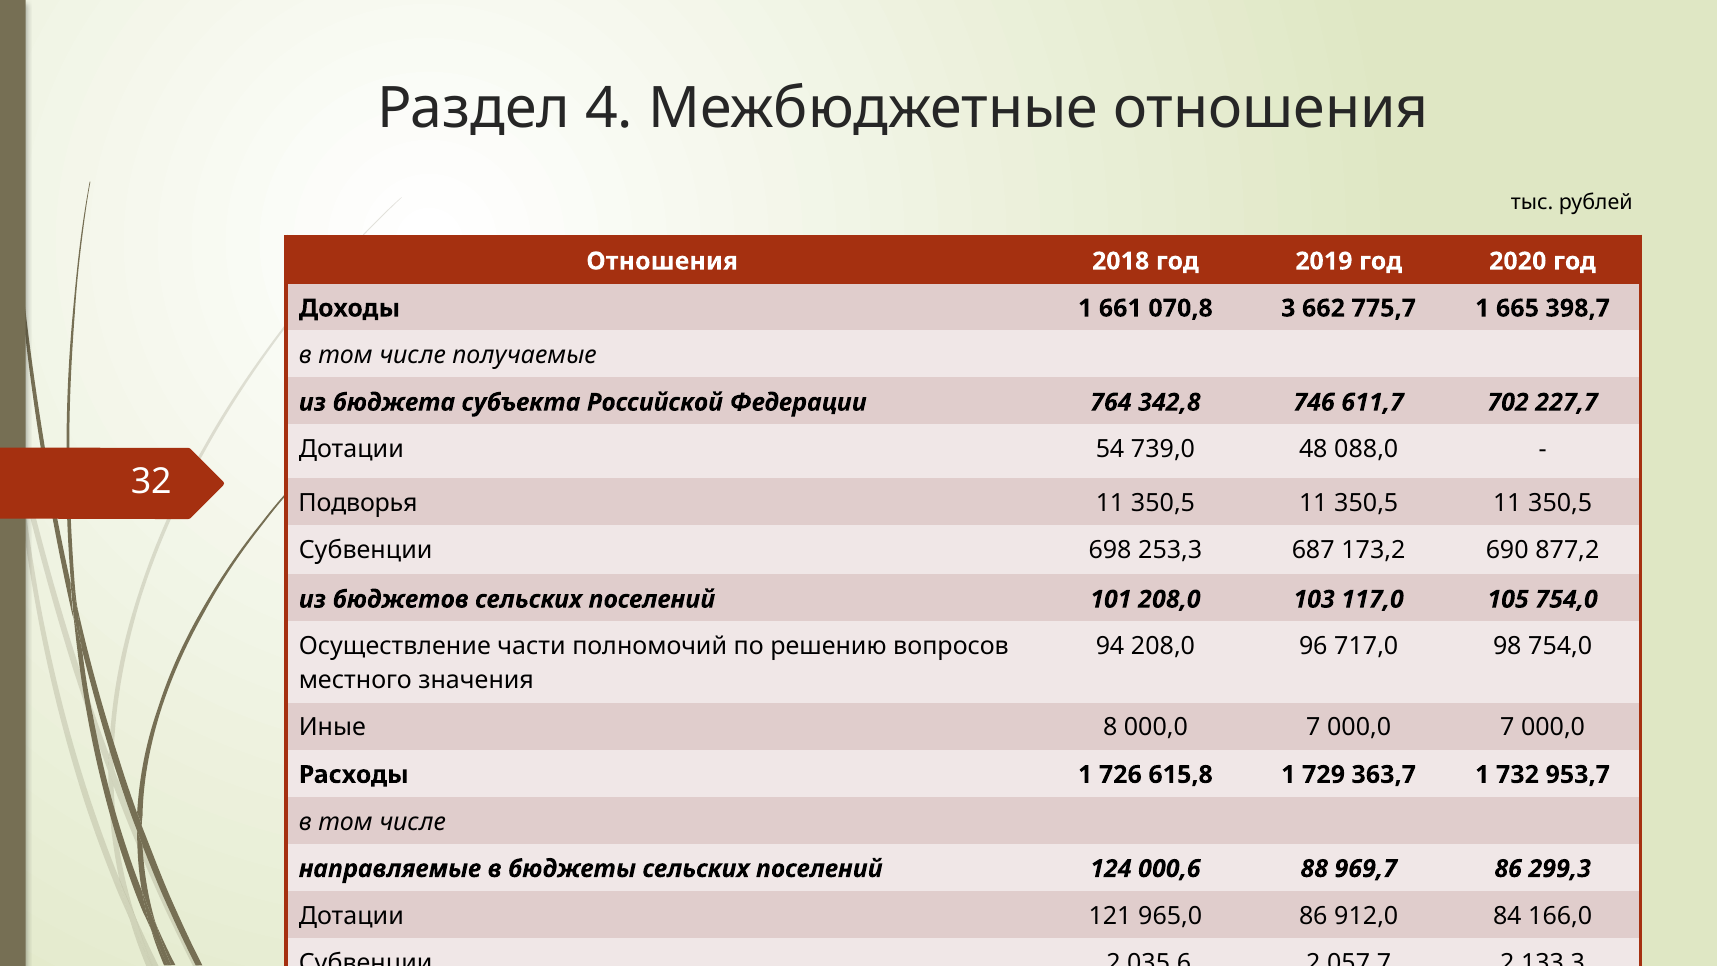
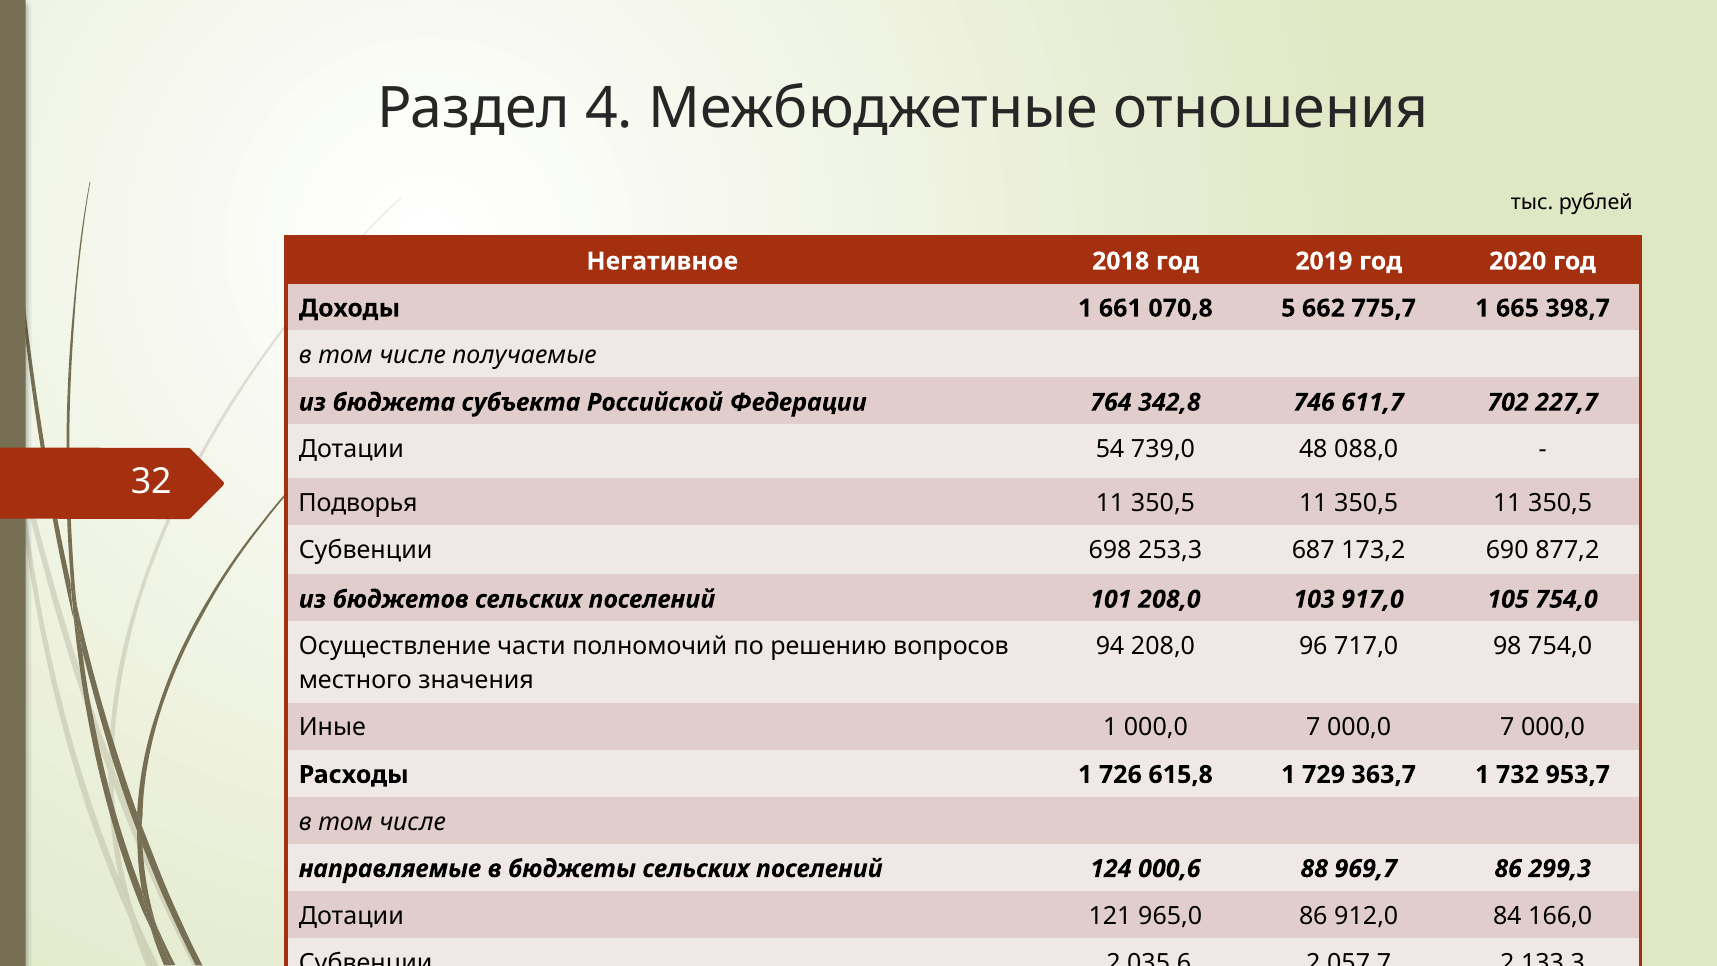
Отношения at (662, 261): Отношения -> Негативное
3: 3 -> 5
117,0: 117,0 -> 917,0
Иные 8: 8 -> 1
